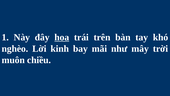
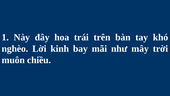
hoa underline: present -> none
